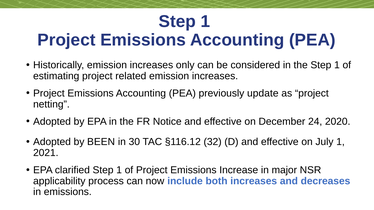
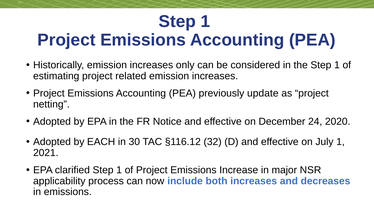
BEEN: BEEN -> EACH
